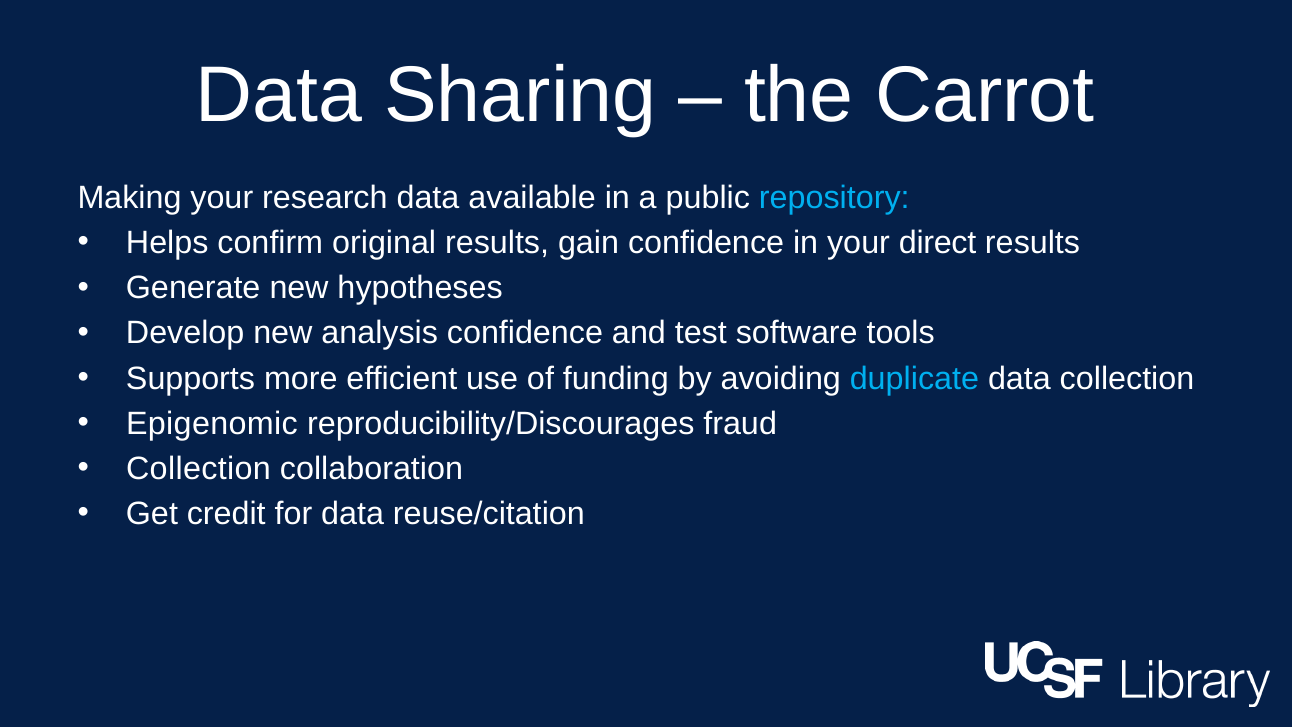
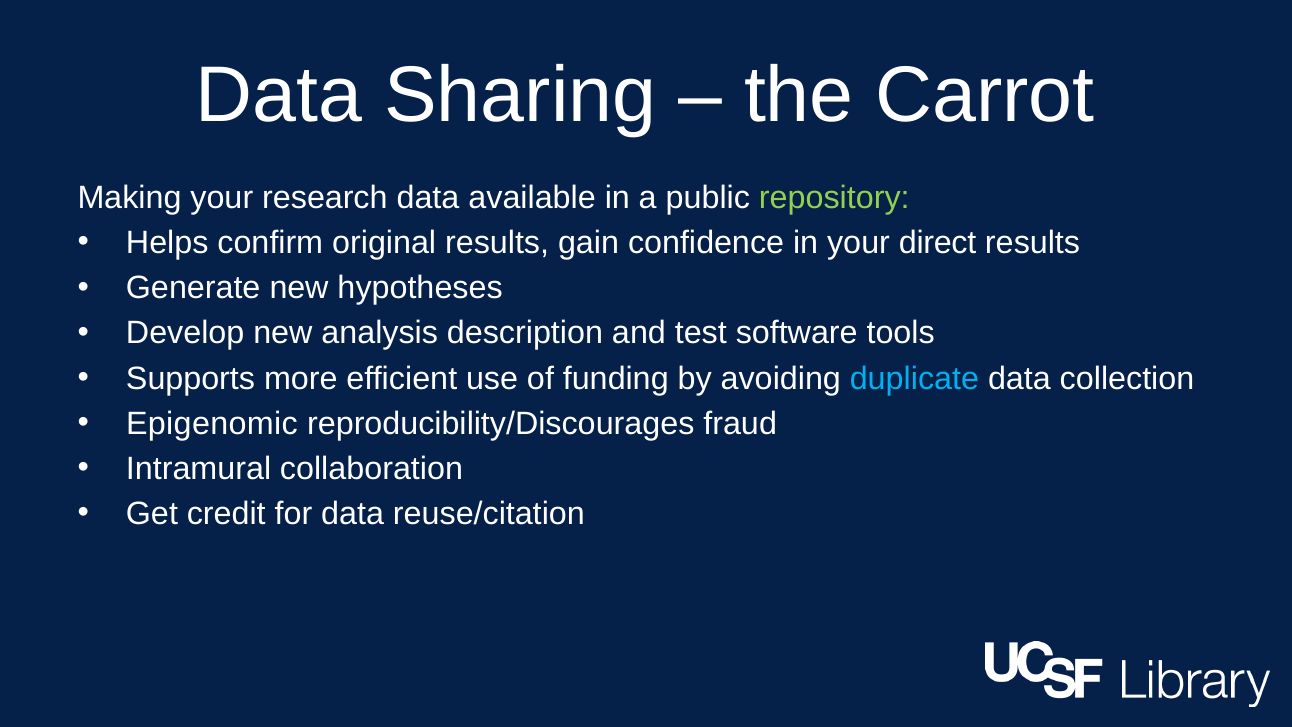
repository colour: light blue -> light green
analysis confidence: confidence -> description
Collection at (198, 469): Collection -> Intramural
